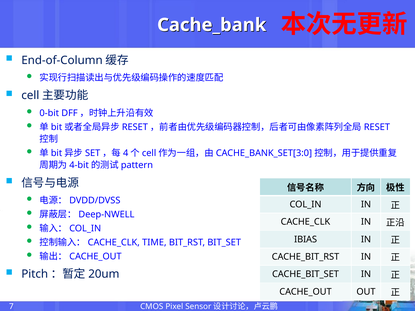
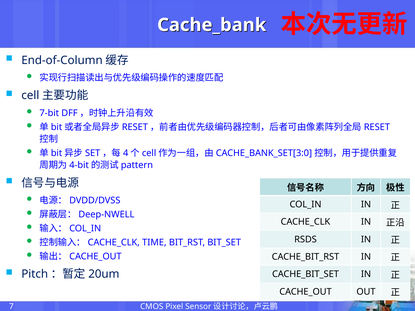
0-bit: 0-bit -> 7-bit
IBIAS: IBIAS -> RSDS
